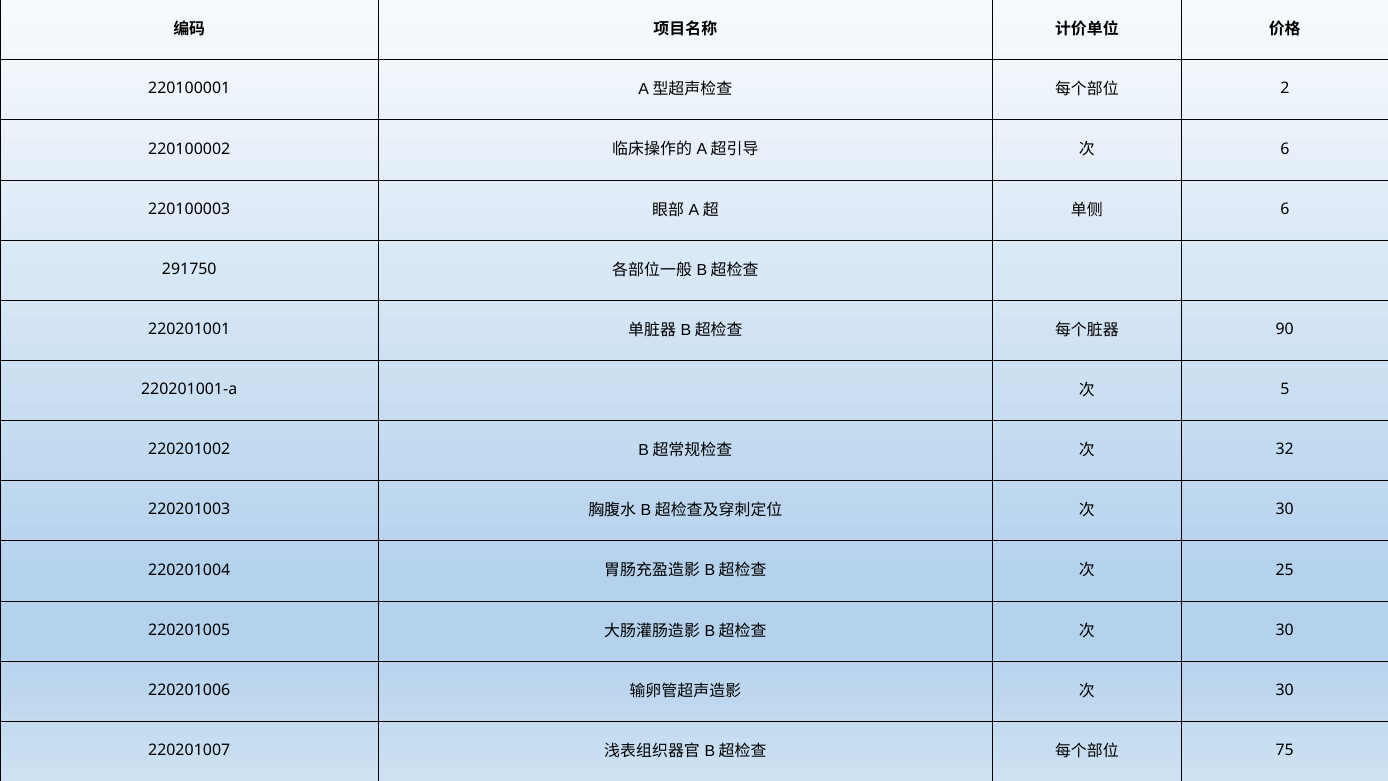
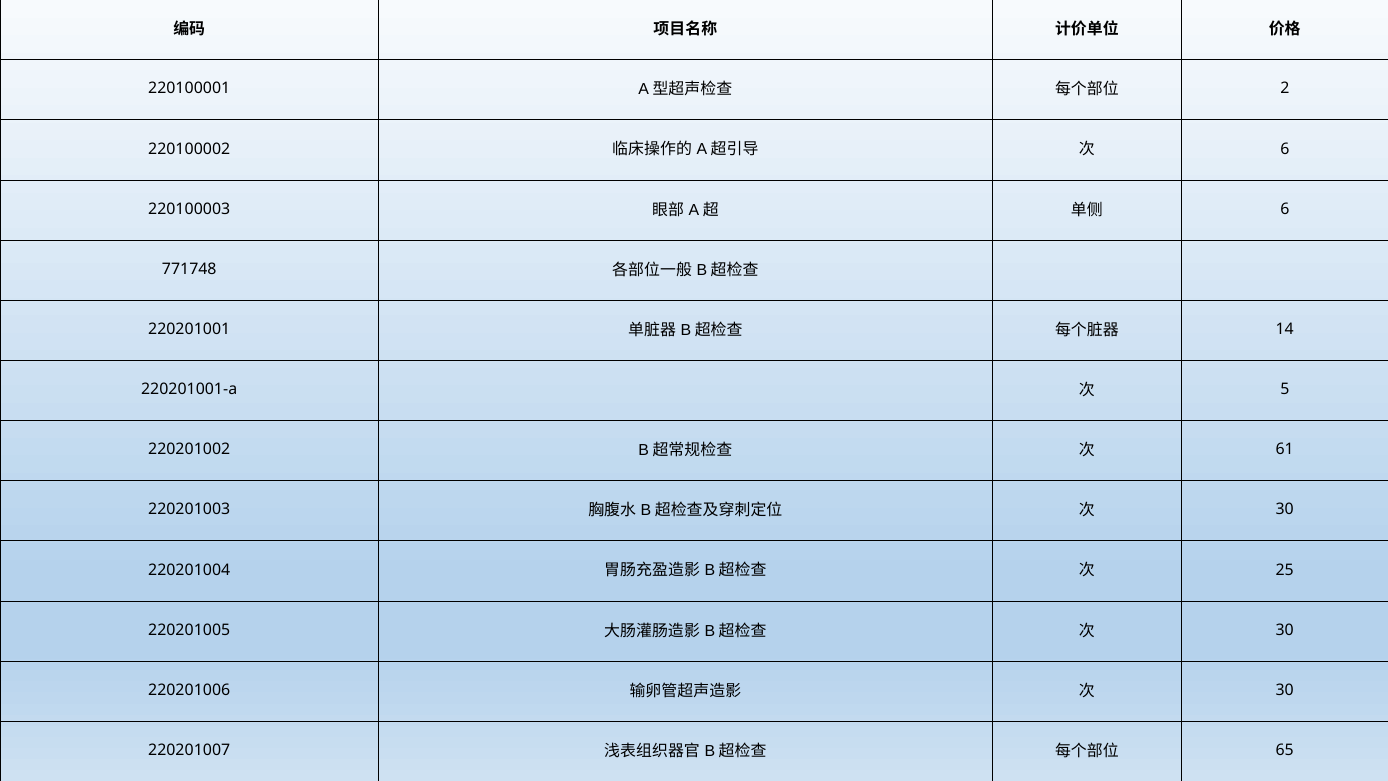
291750: 291750 -> 771748
90: 90 -> 14
32: 32 -> 61
75: 75 -> 65
